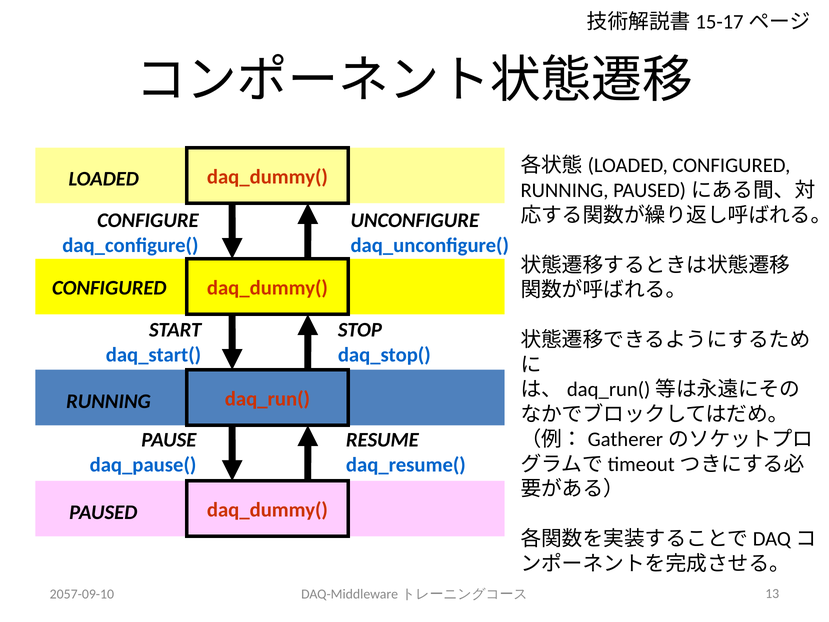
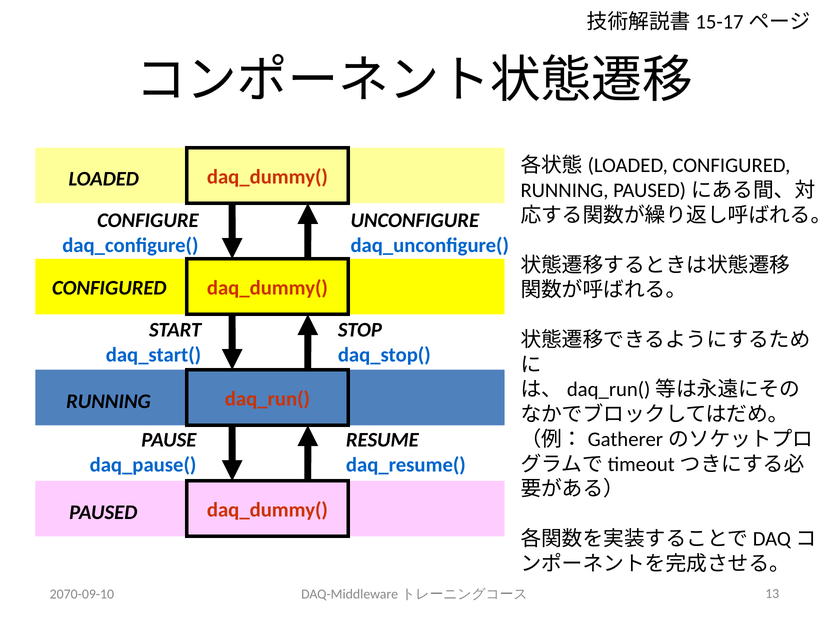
2057-09-10: 2057-09-10 -> 2070-09-10
